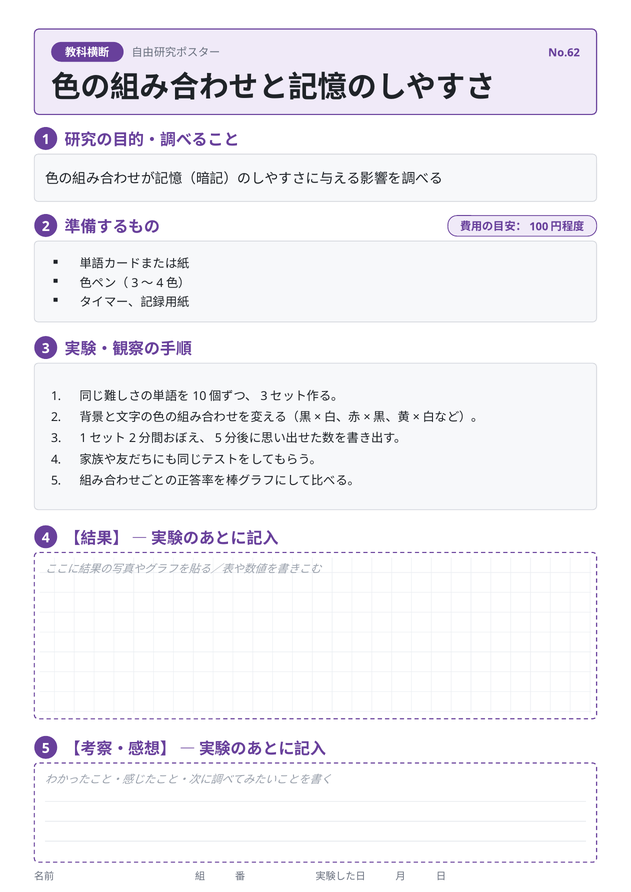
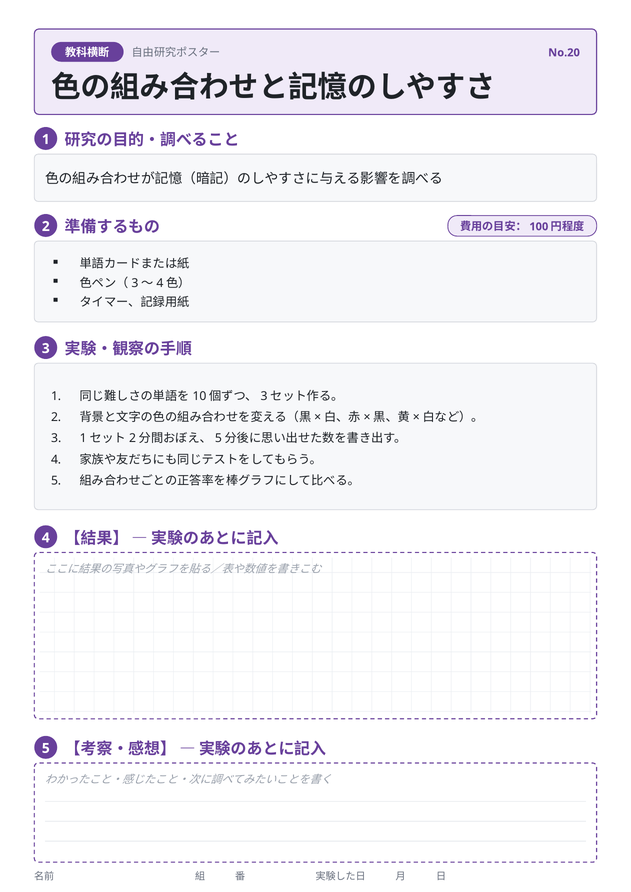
No.62: No.62 -> No.20
